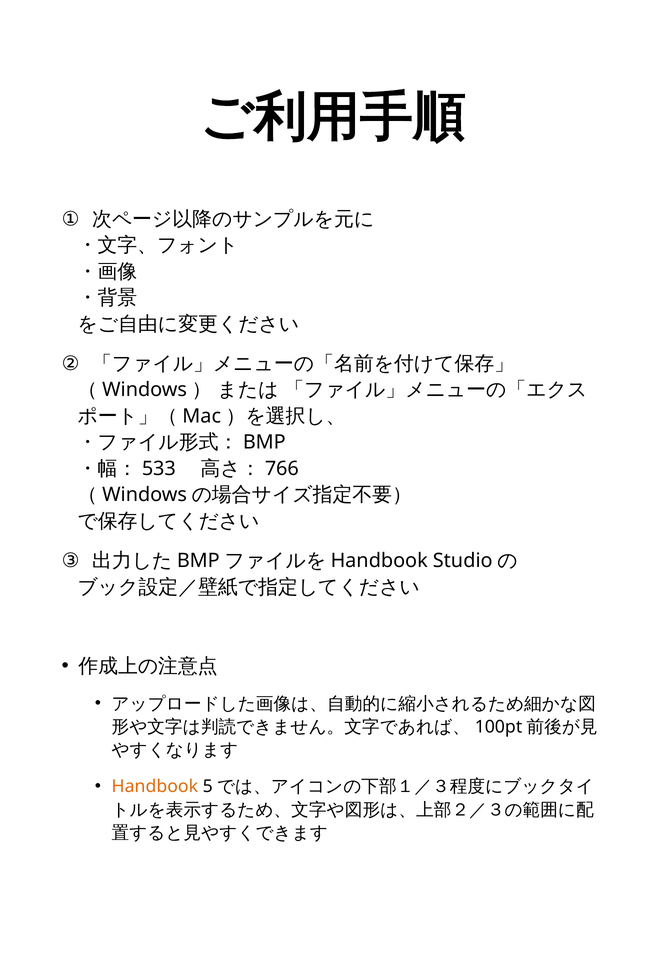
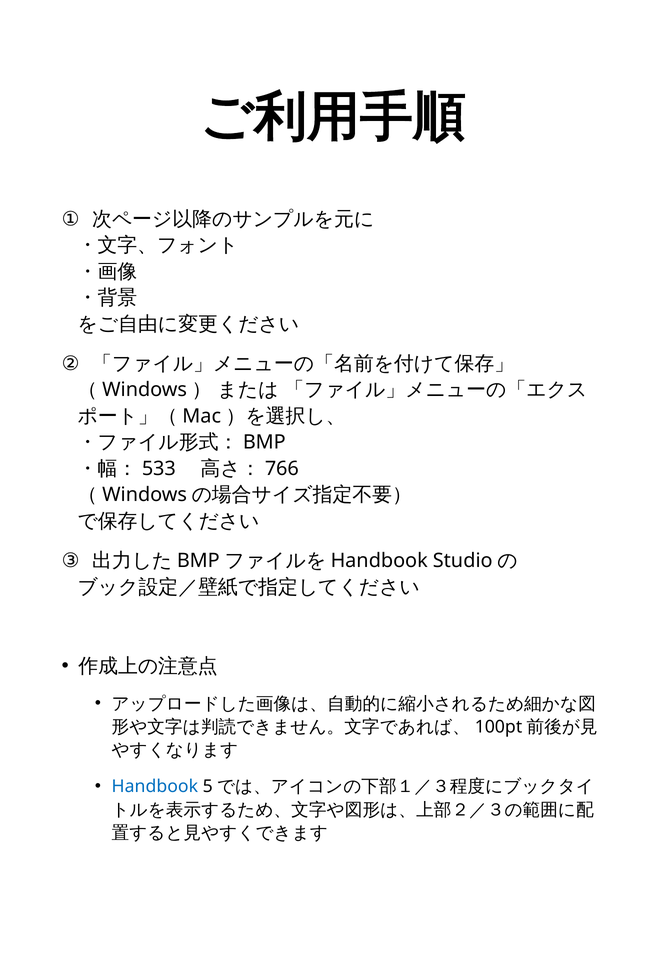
Handbook colour: orange -> blue
